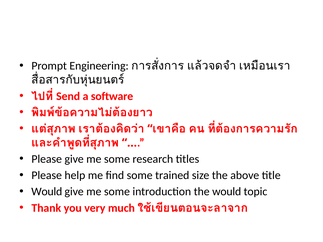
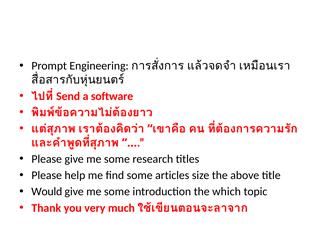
trained: trained -> articles
the would: would -> which
